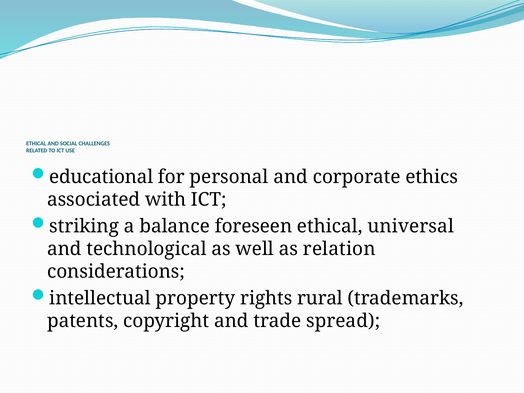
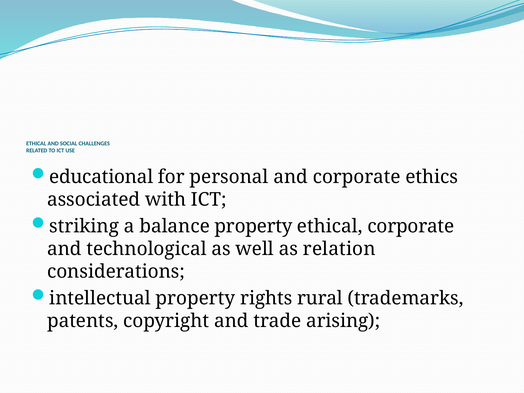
balance foreseen: foreseen -> property
ethical universal: universal -> corporate
spread: spread -> arising
